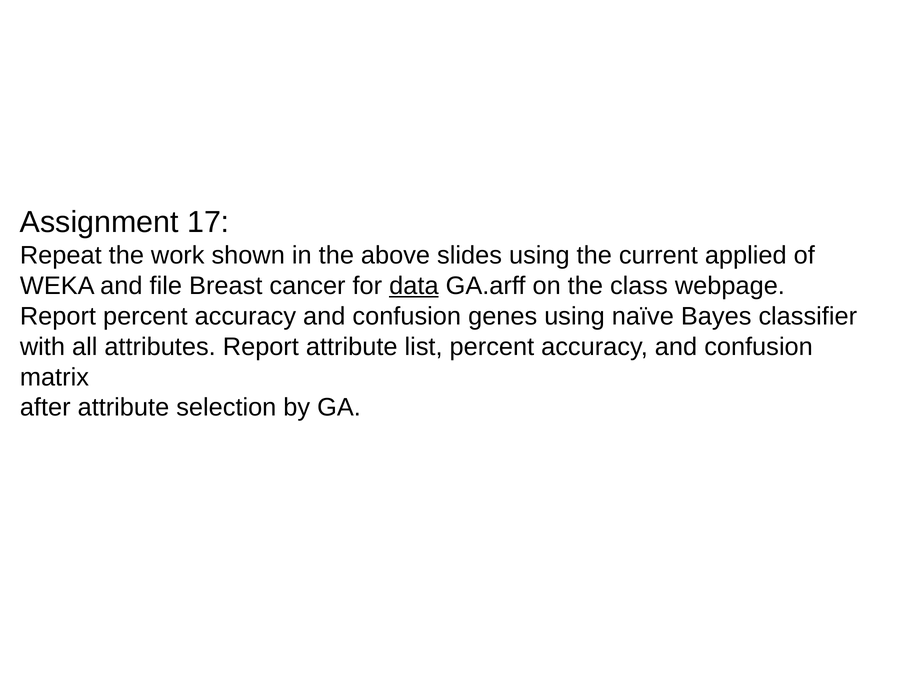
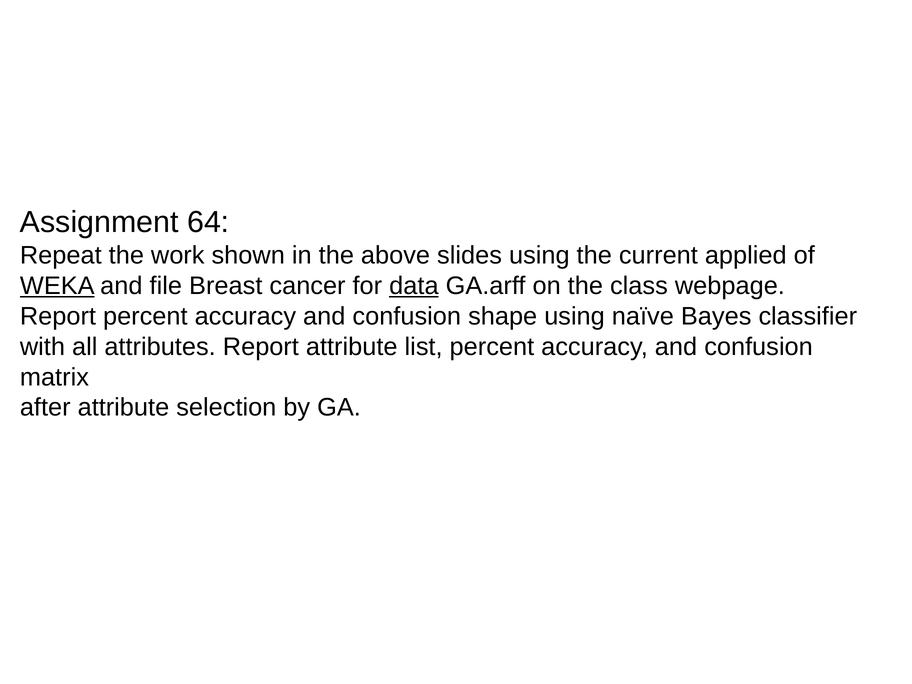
17: 17 -> 64
WEKA underline: none -> present
genes: genes -> shape
